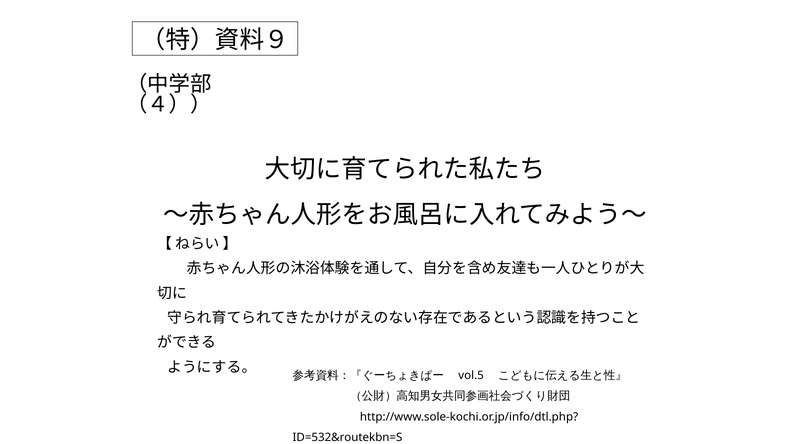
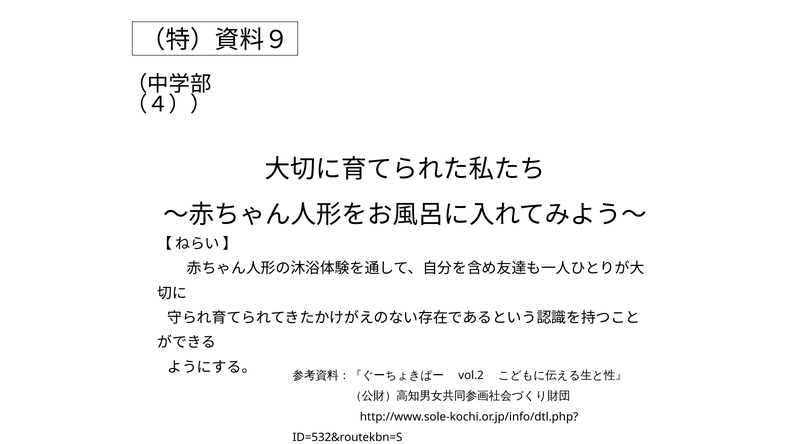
vol.5: vol.5 -> vol.2
